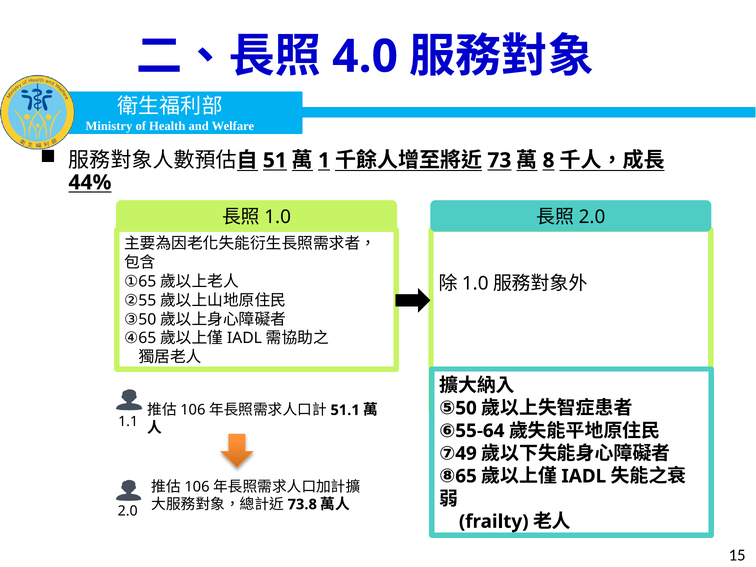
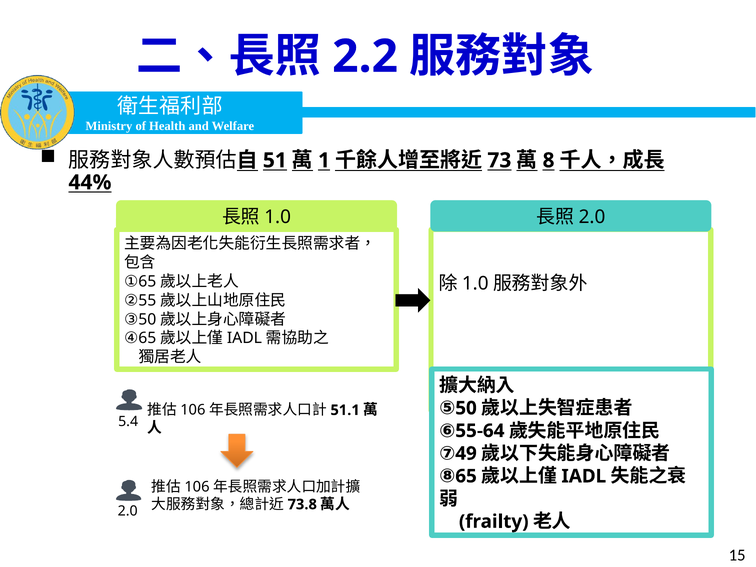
4.0: 4.0 -> 2.2
1.1: 1.1 -> 5.4
